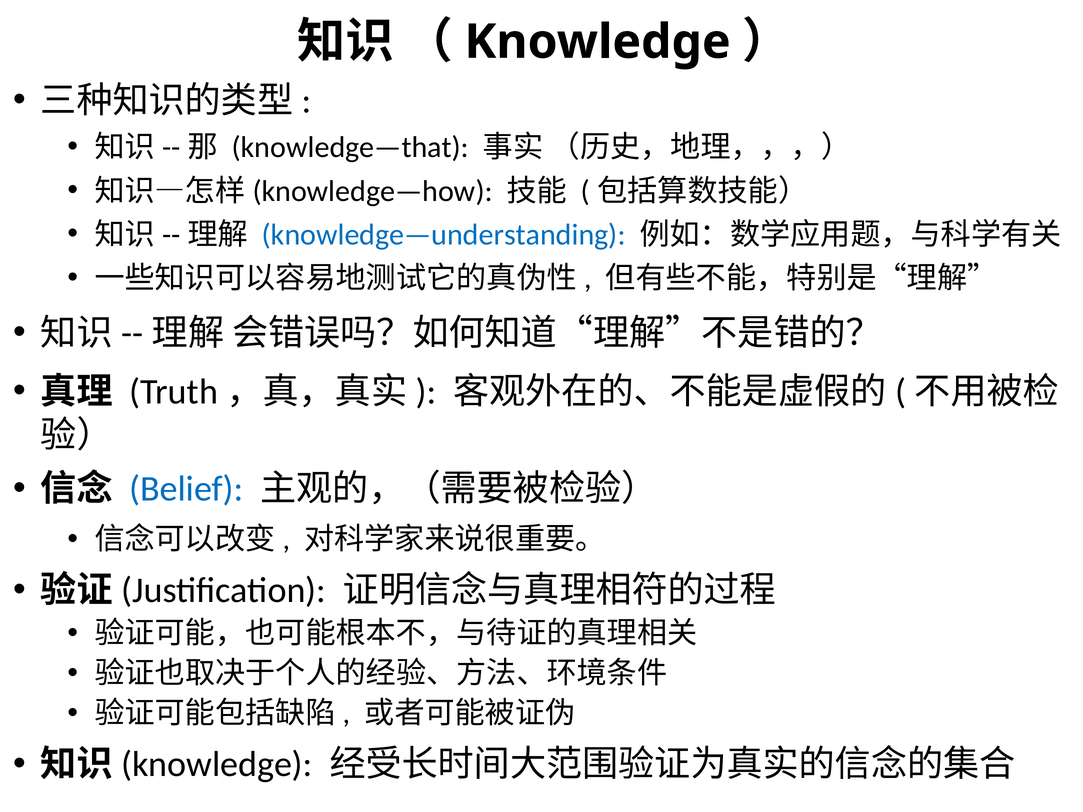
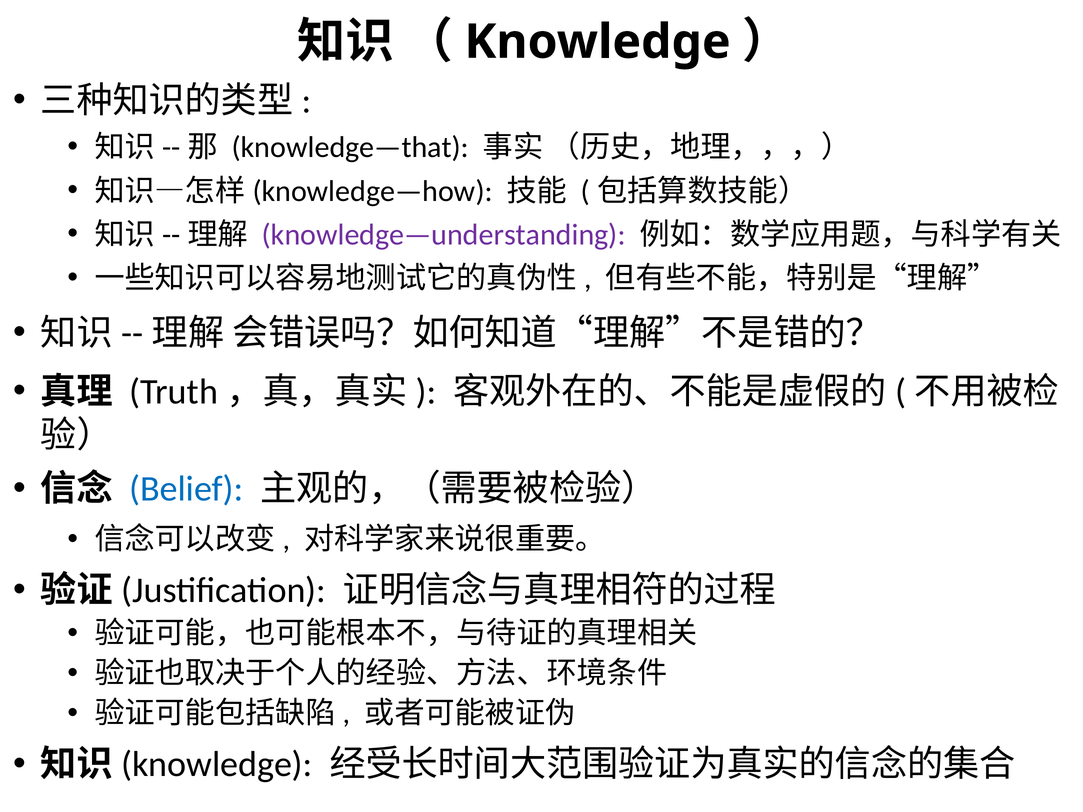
knowledge—understanding colour: blue -> purple
